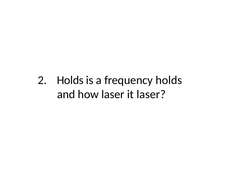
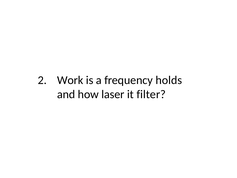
Holds at (70, 80): Holds -> Work
it laser: laser -> filter
